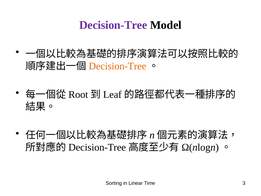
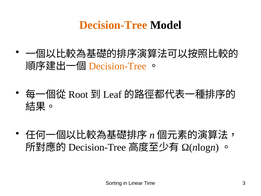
Decision-Tree at (113, 25) colour: purple -> orange
